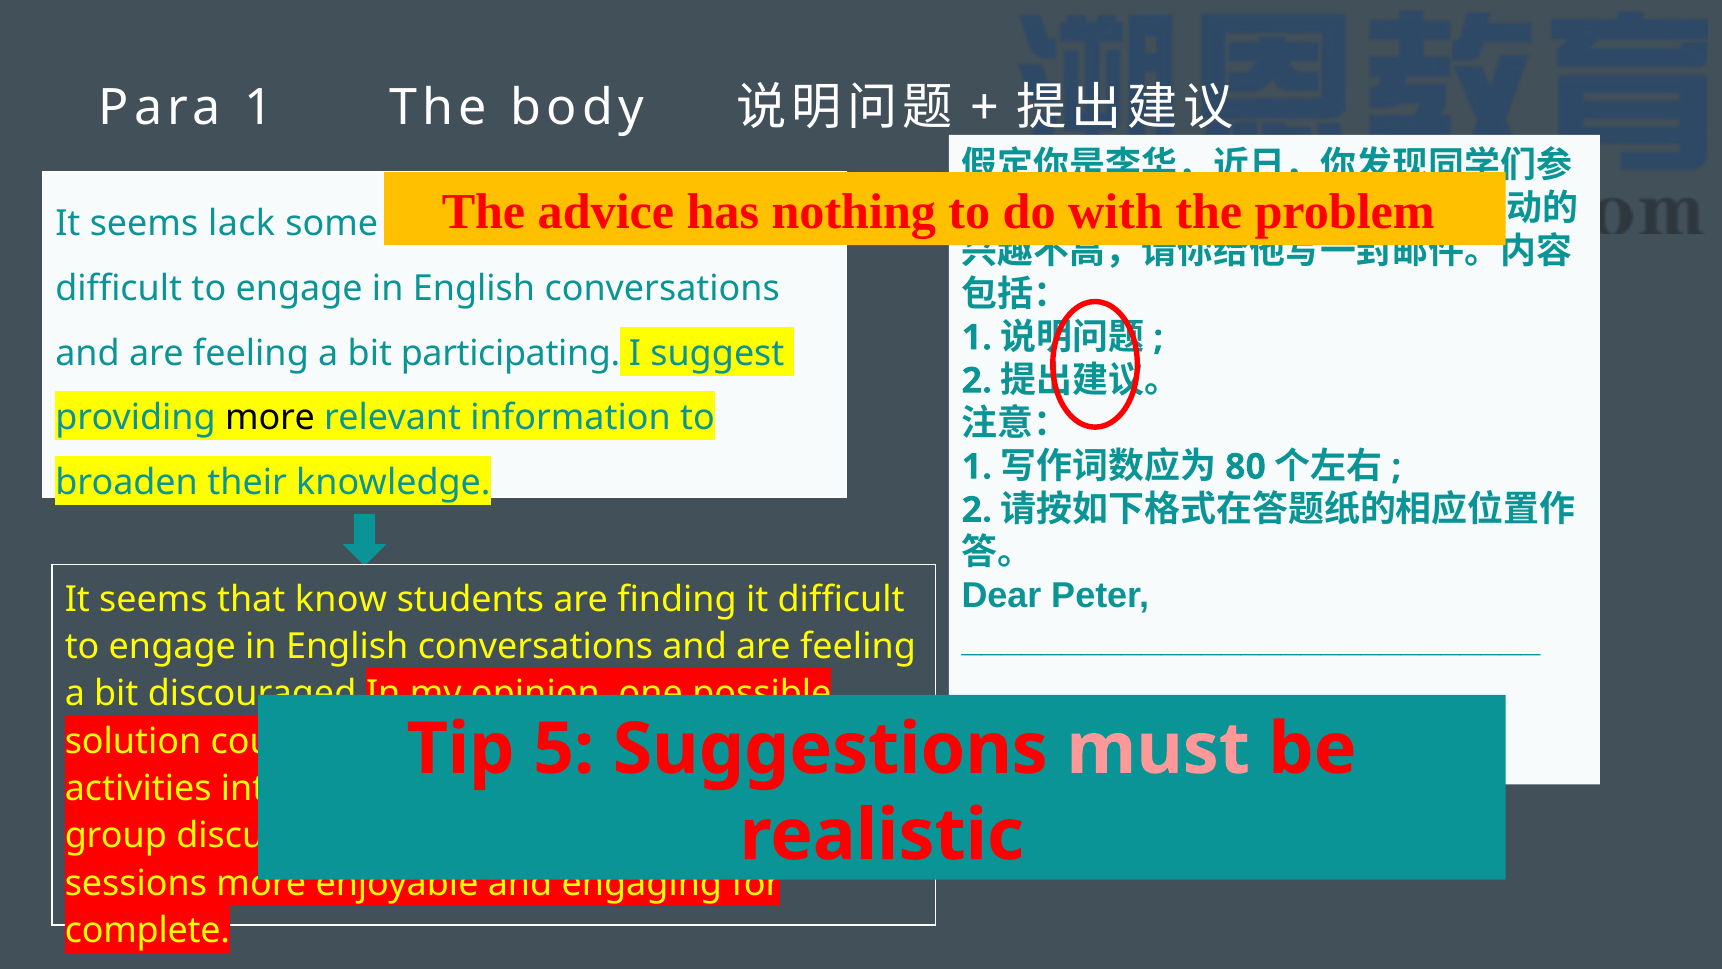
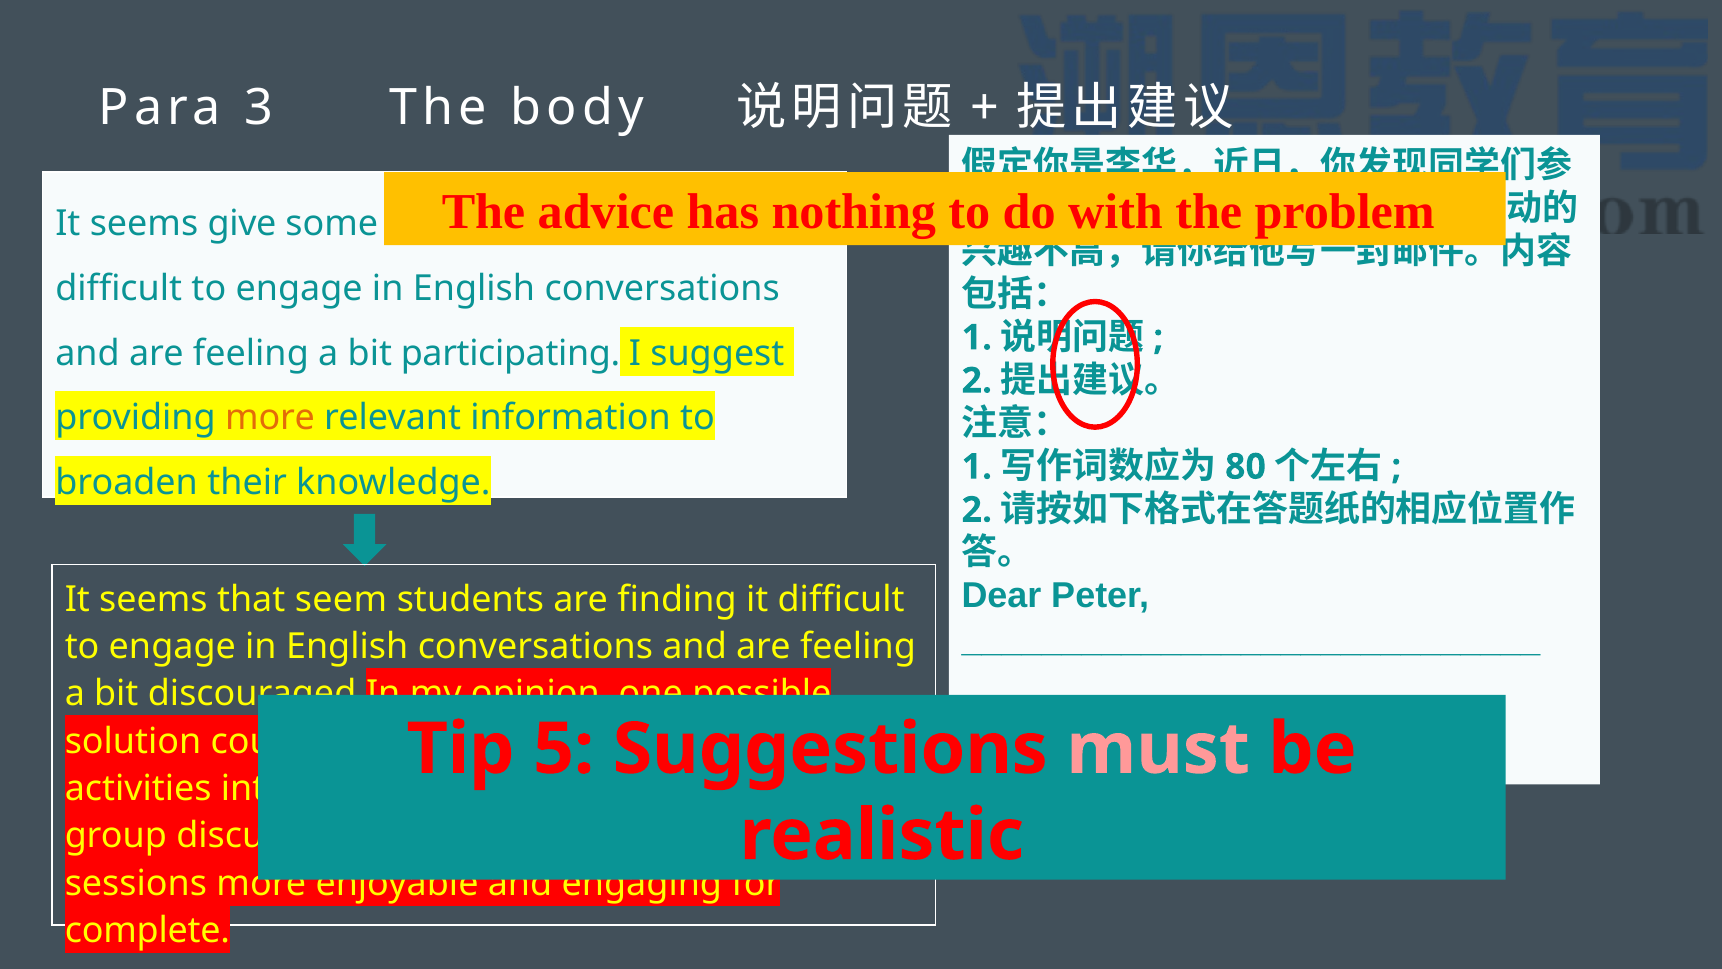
Para 1: 1 -> 3
lack: lack -> give
more at (270, 418) colour: black -> orange
know: know -> seem
